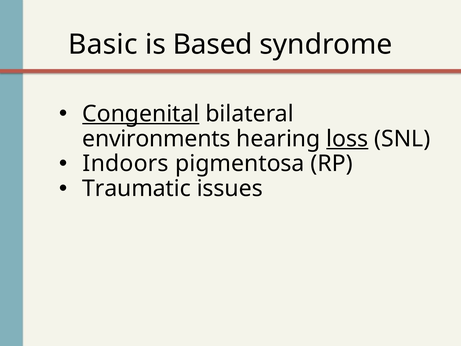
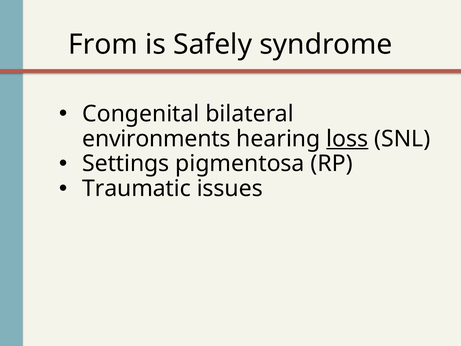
Basic: Basic -> From
Based: Based -> Safely
Congenital underline: present -> none
Indoors: Indoors -> Settings
